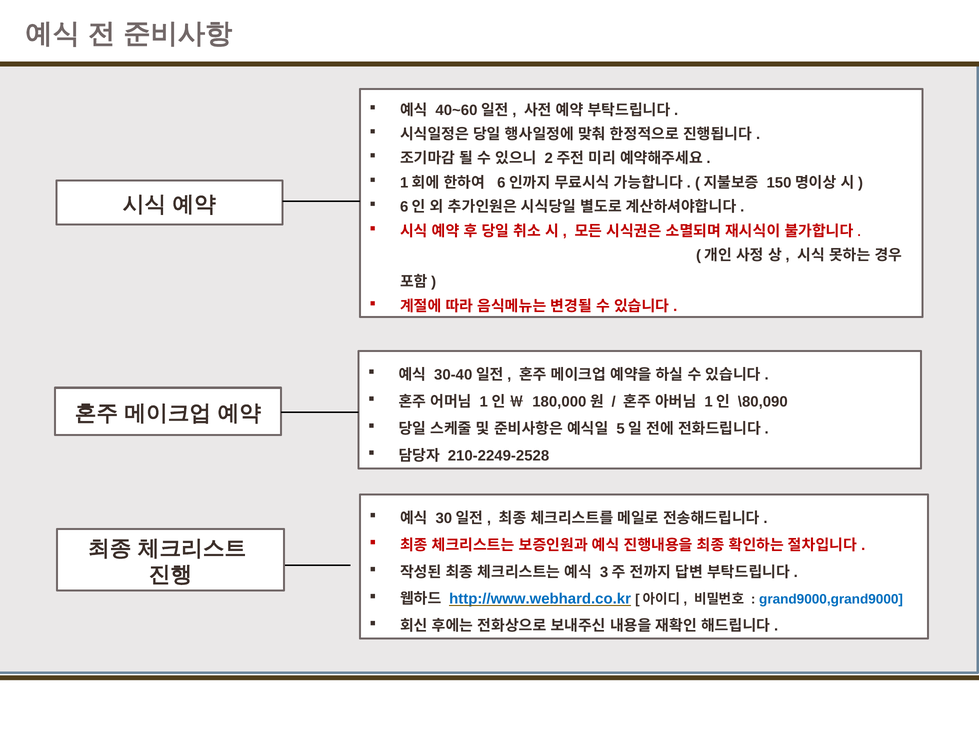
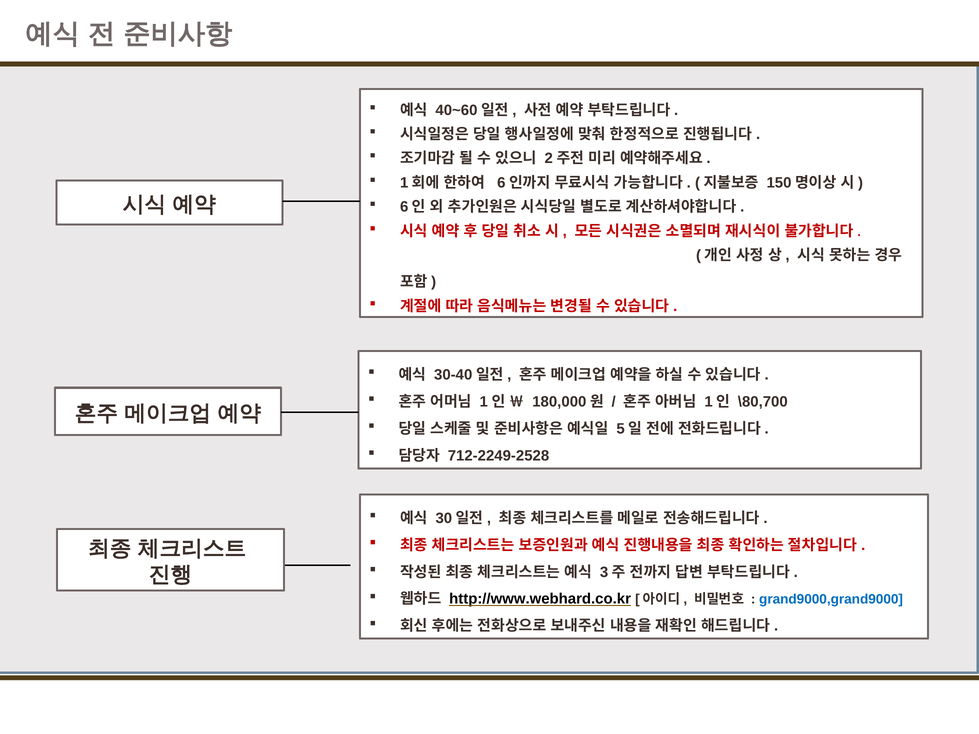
\80,090: \80,090 -> \80,700
210-2249-2528: 210-2249-2528 -> 712-2249-2528
http://www.webhard.co.kr colour: blue -> black
